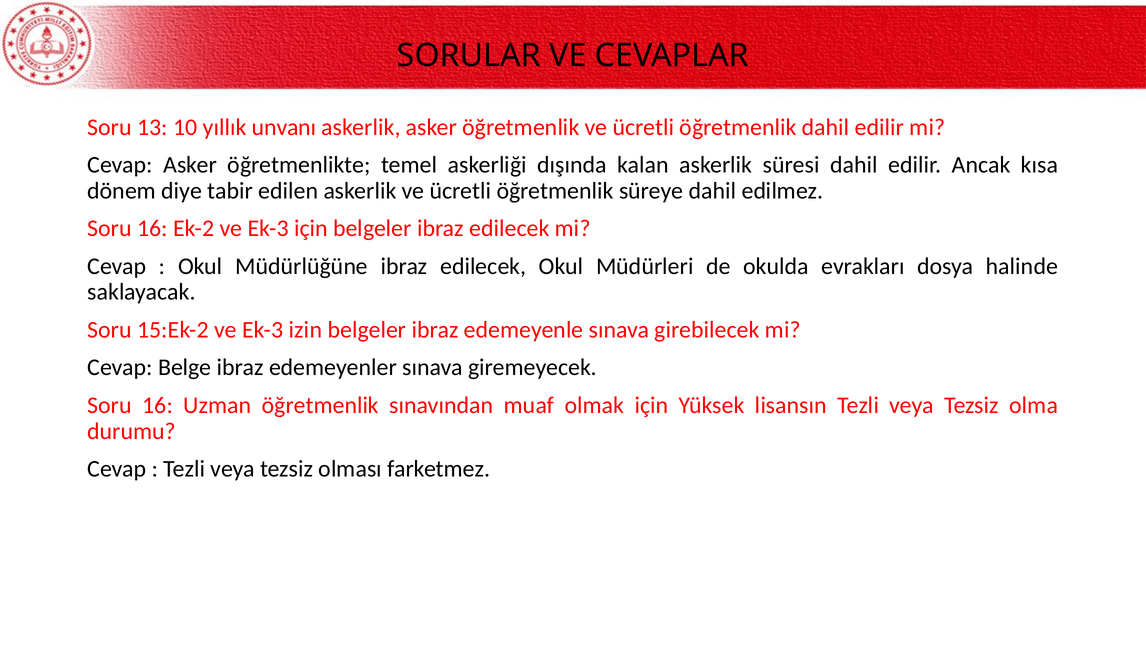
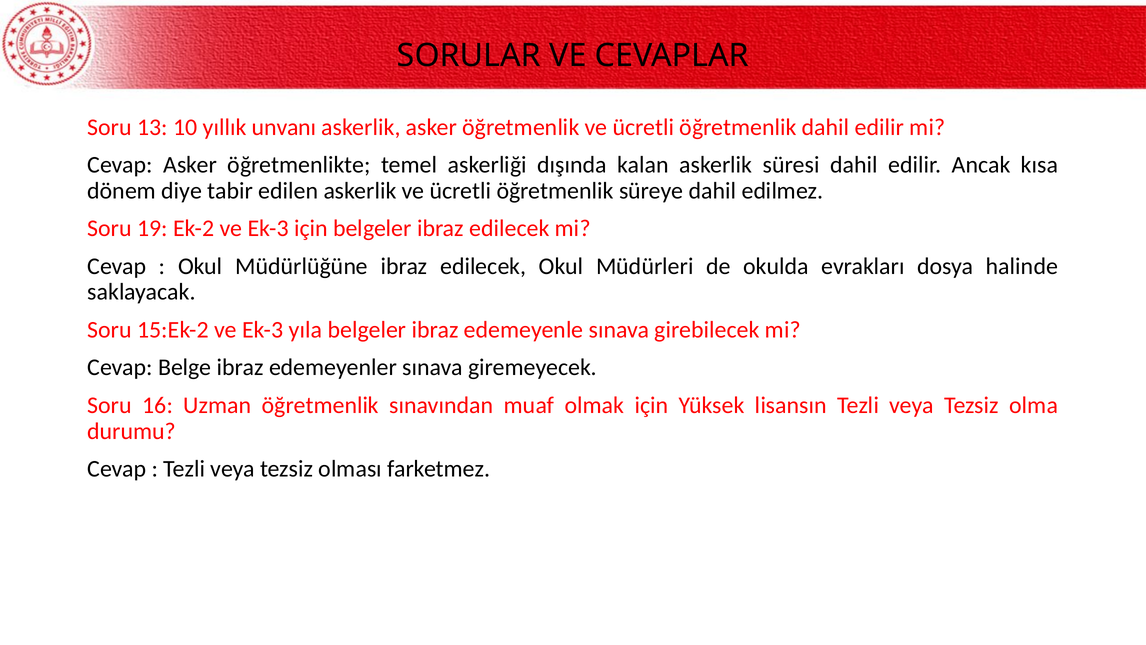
16 at (152, 228): 16 -> 19
izin: izin -> yıla
